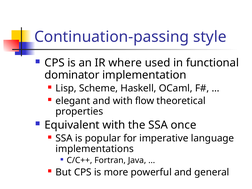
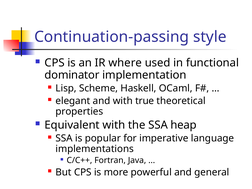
flow: flow -> true
once: once -> heap
